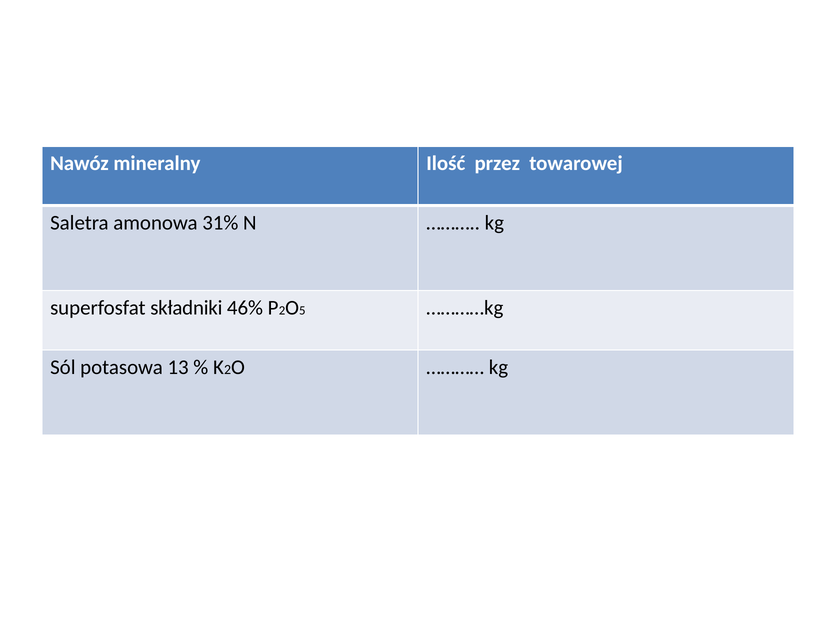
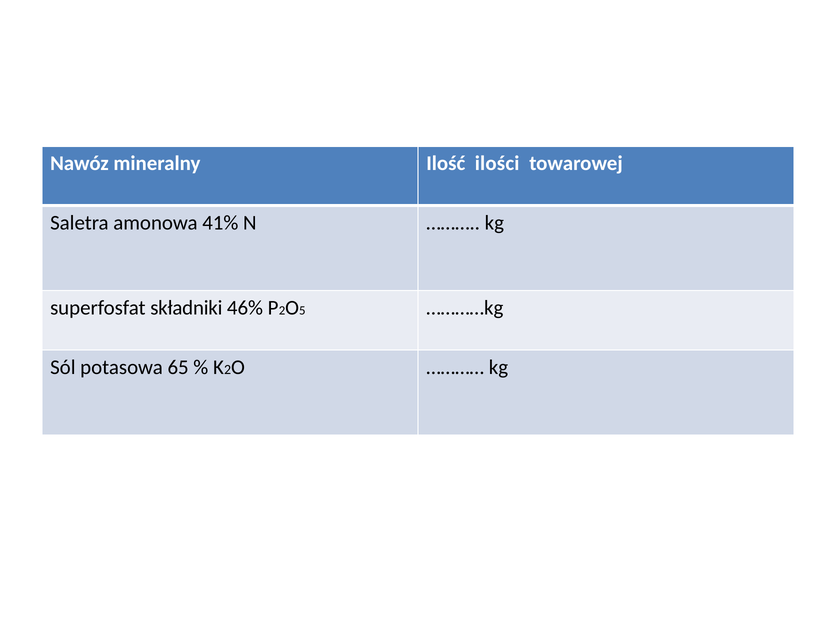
przez: przez -> ilości
31%: 31% -> 41%
13: 13 -> 65
